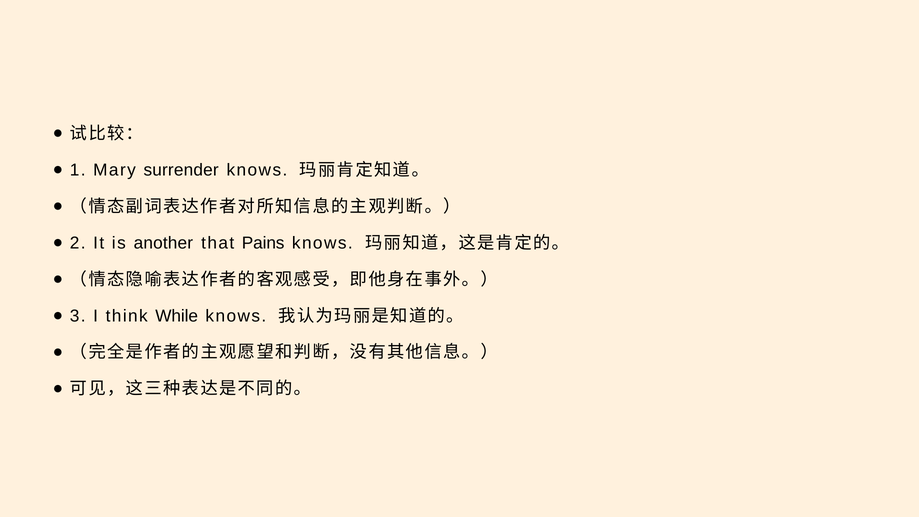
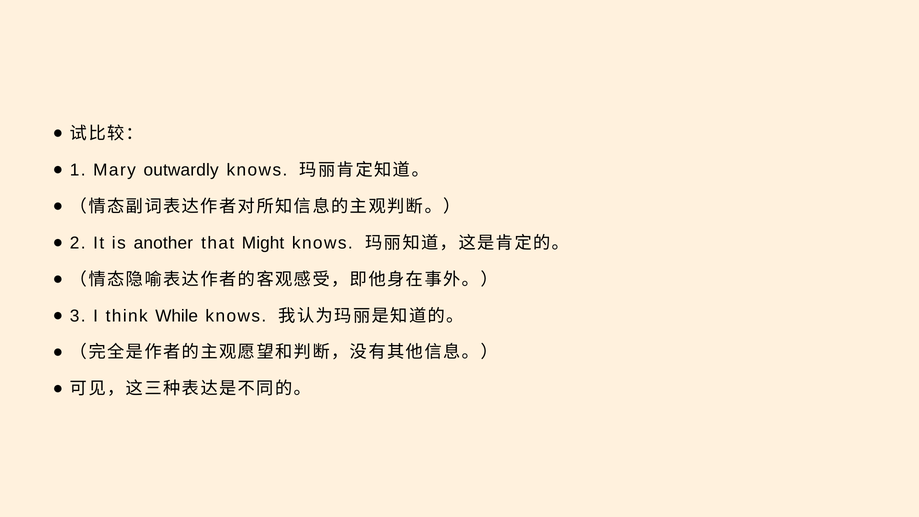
surrender: surrender -> outwardly
Pains: Pains -> Might
